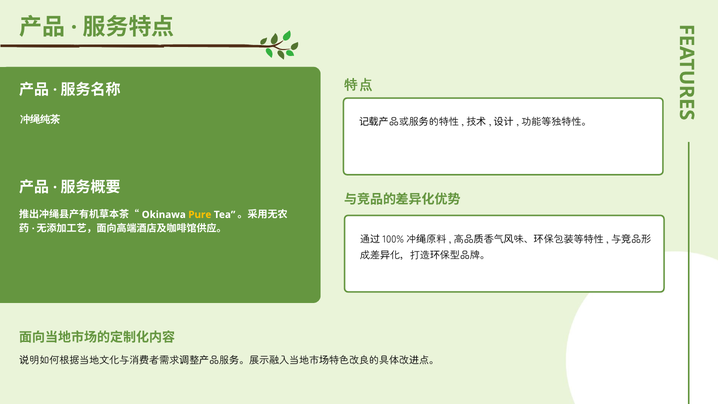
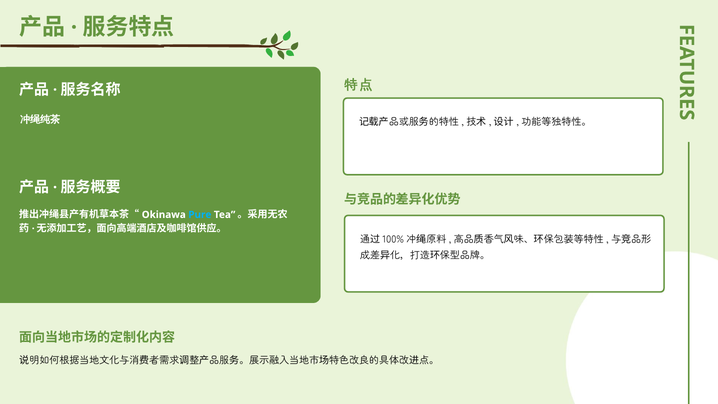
Pure colour: yellow -> light blue
